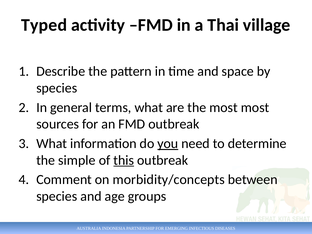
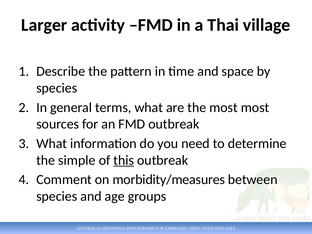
Typed: Typed -> Larger
you underline: present -> none
morbidity/concepts: morbidity/concepts -> morbidity/measures
